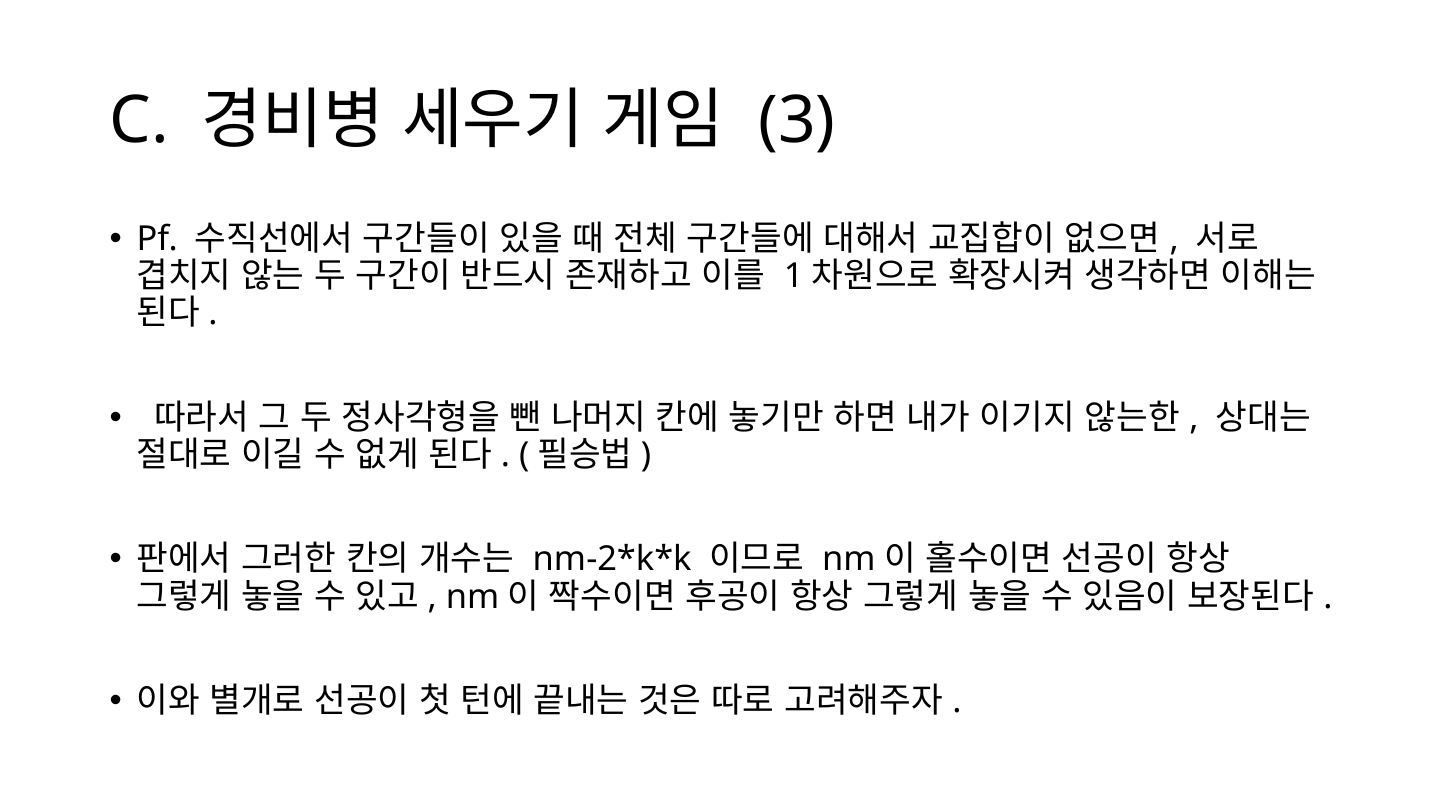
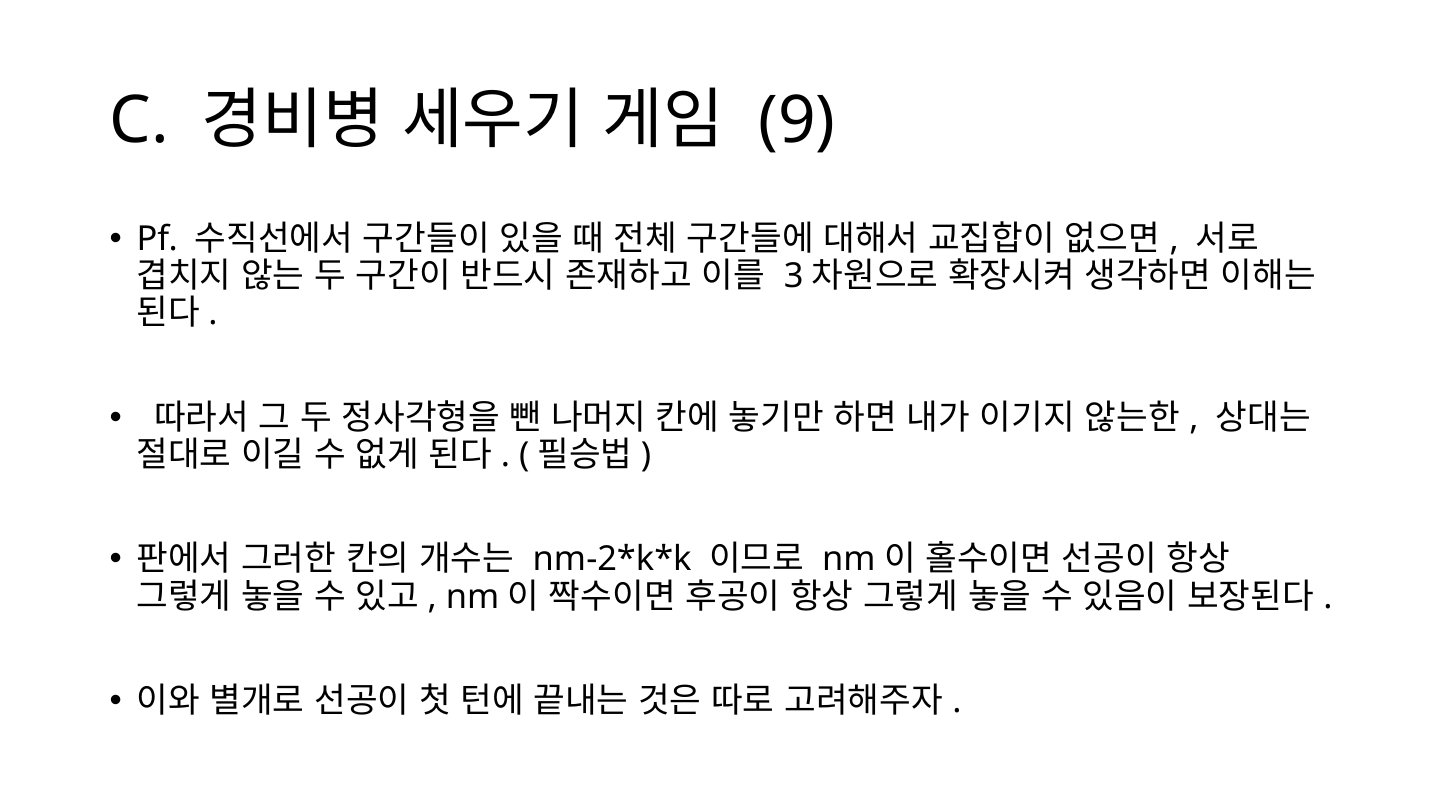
3: 3 -> 9
1: 1 -> 3
